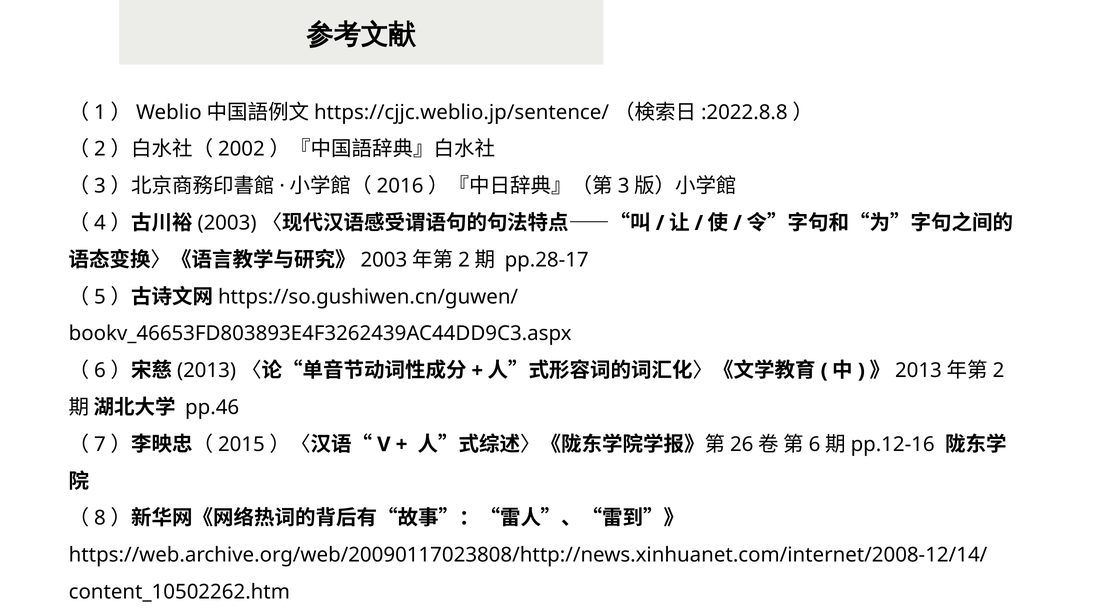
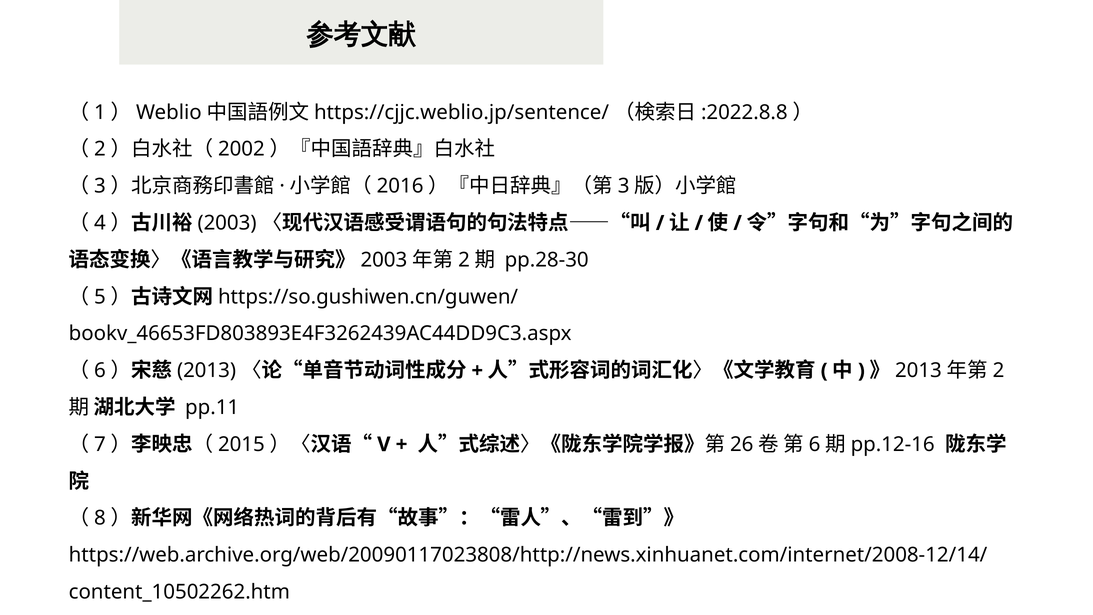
pp.28-17: pp.28-17 -> pp.28-30
pp.46: pp.46 -> pp.11
